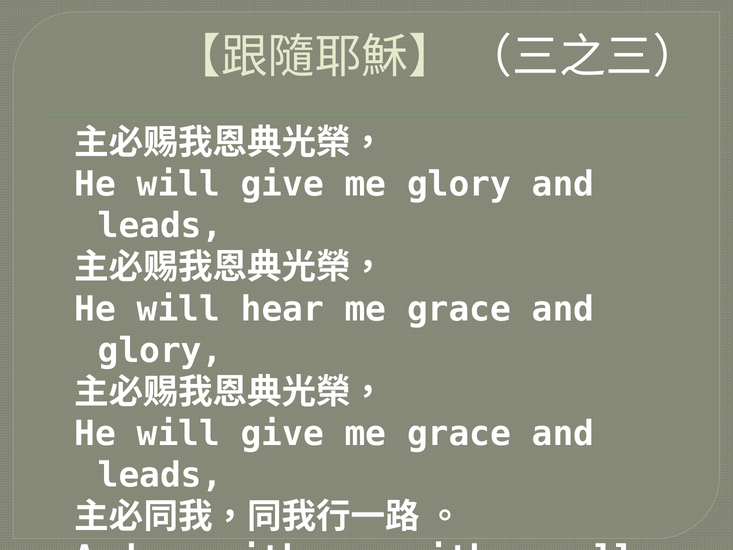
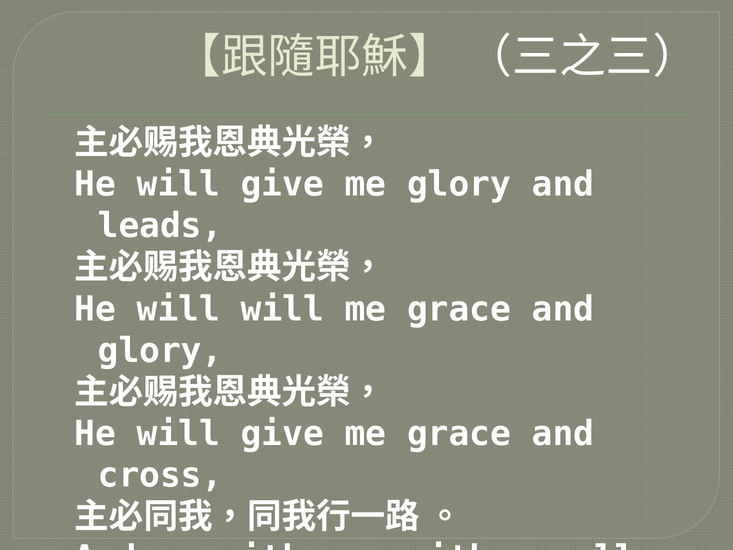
will hear: hear -> will
leads at (160, 475): leads -> cross
